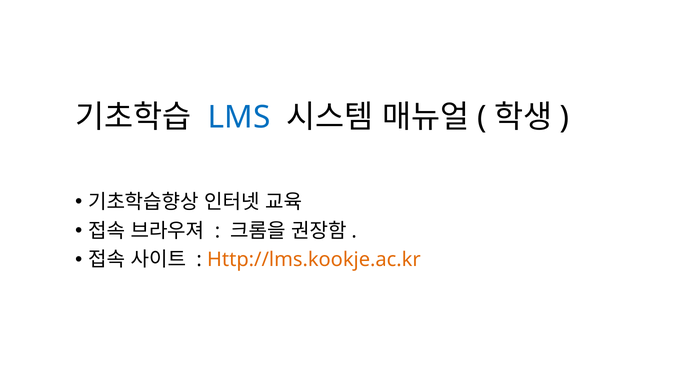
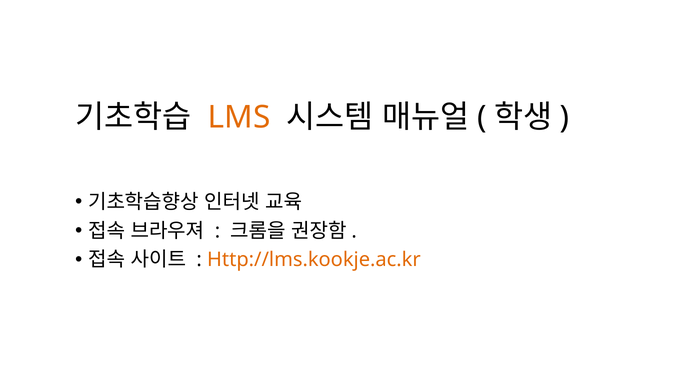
LMS colour: blue -> orange
